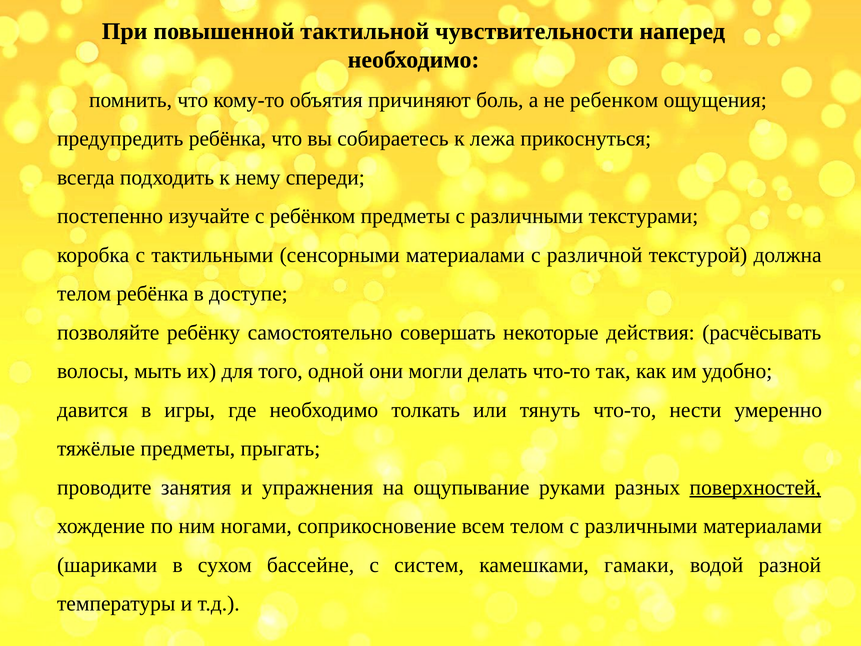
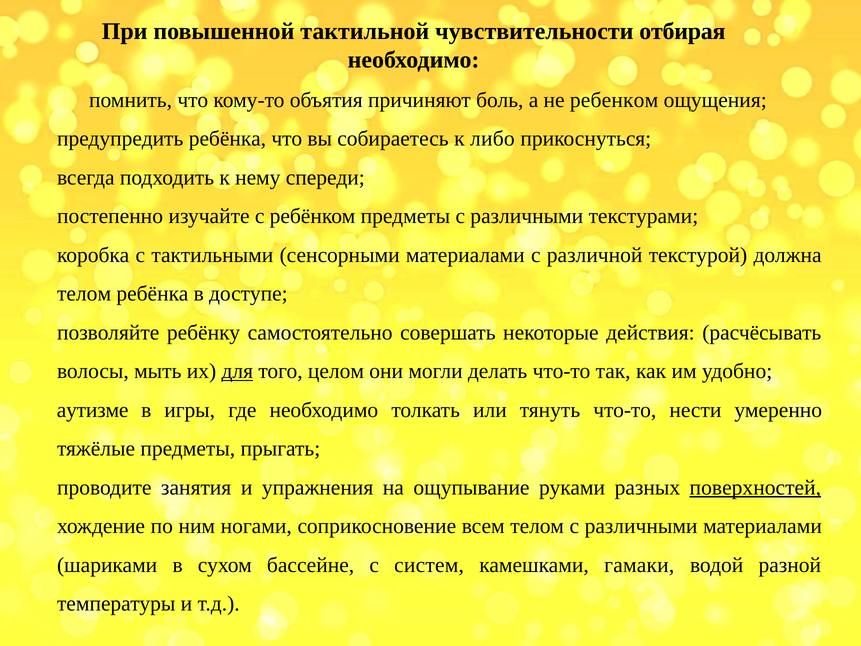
наперед: наперед -> отбирая
лежа: лежа -> либо
для underline: none -> present
одной: одной -> целом
давится: давится -> аутизме
